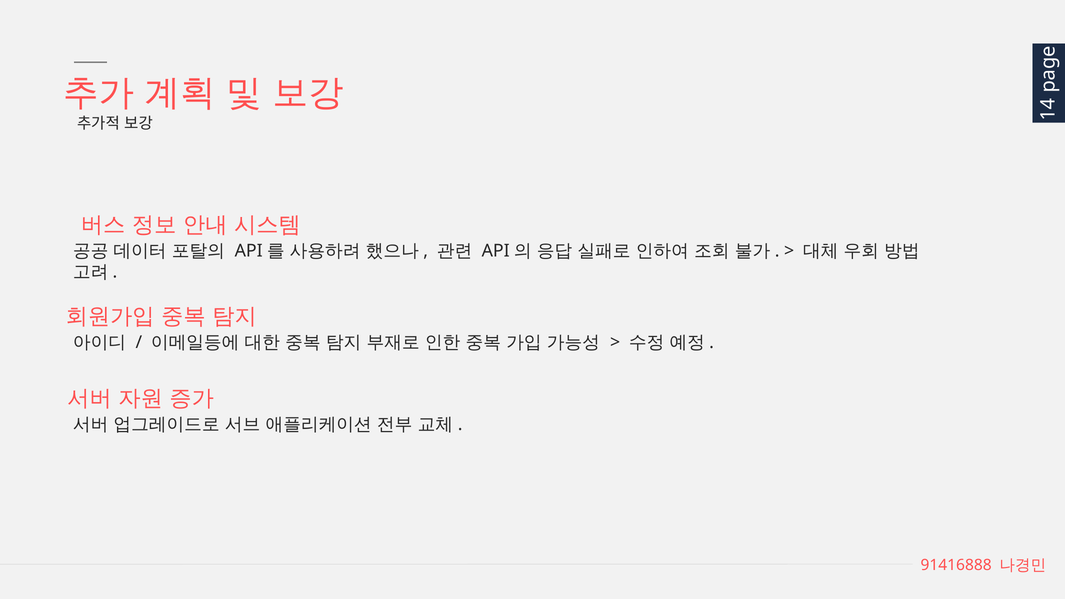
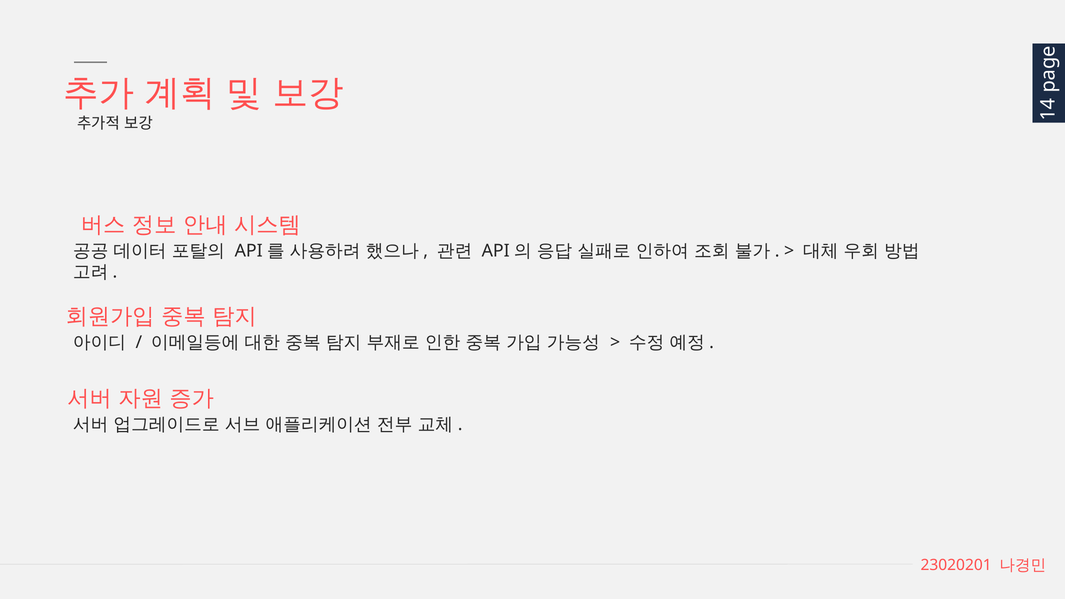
91416888: 91416888 -> 23020201
